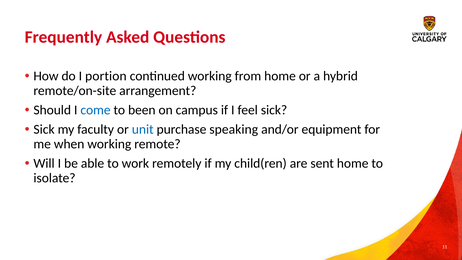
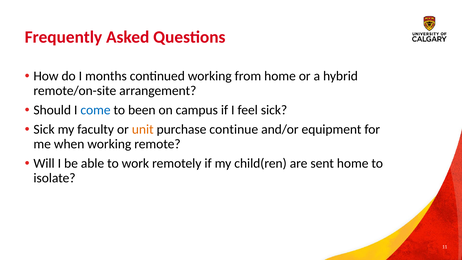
portion: portion -> months
unit colour: blue -> orange
speaking: speaking -> continue
